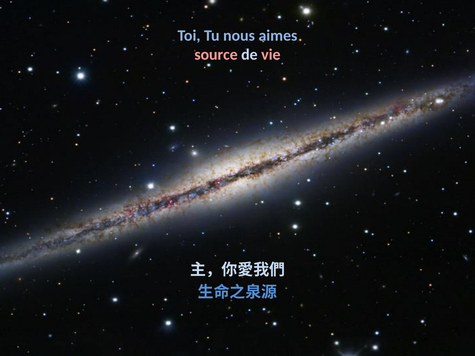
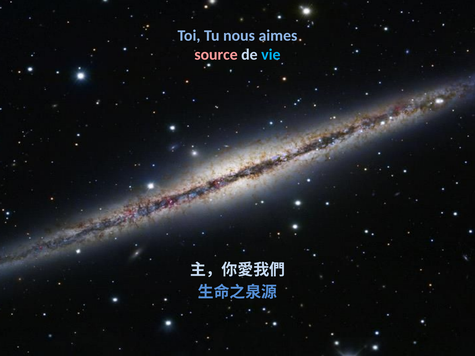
vie colour: pink -> light blue
